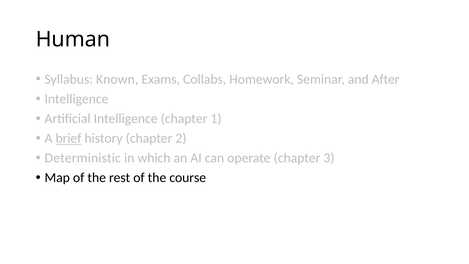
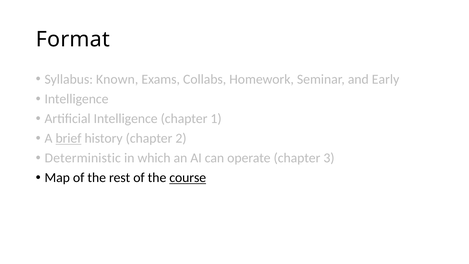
Human: Human -> Format
After: After -> Early
course underline: none -> present
